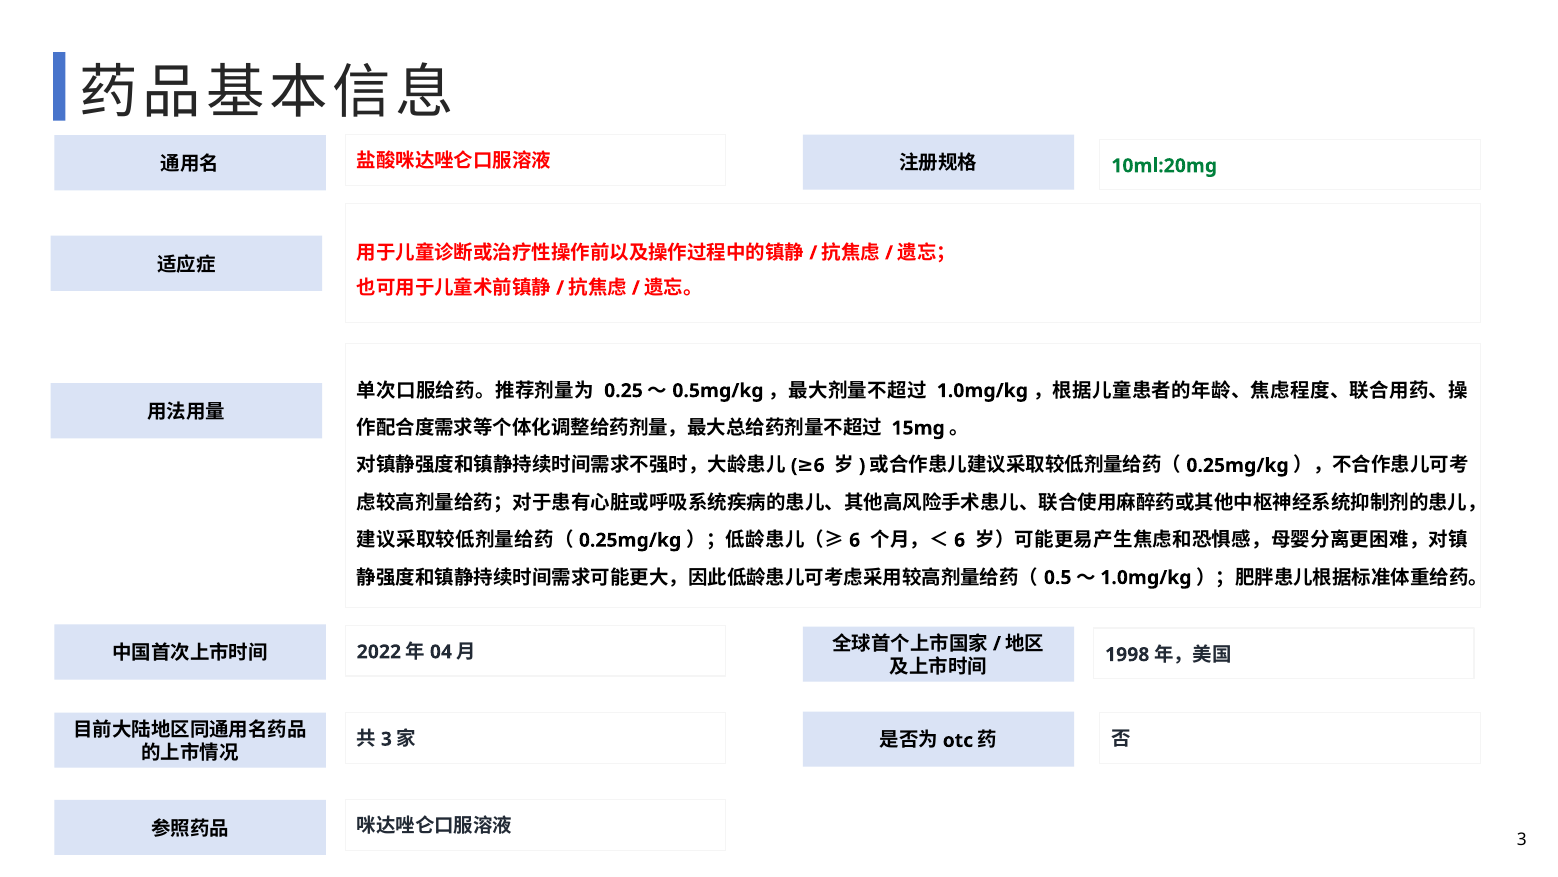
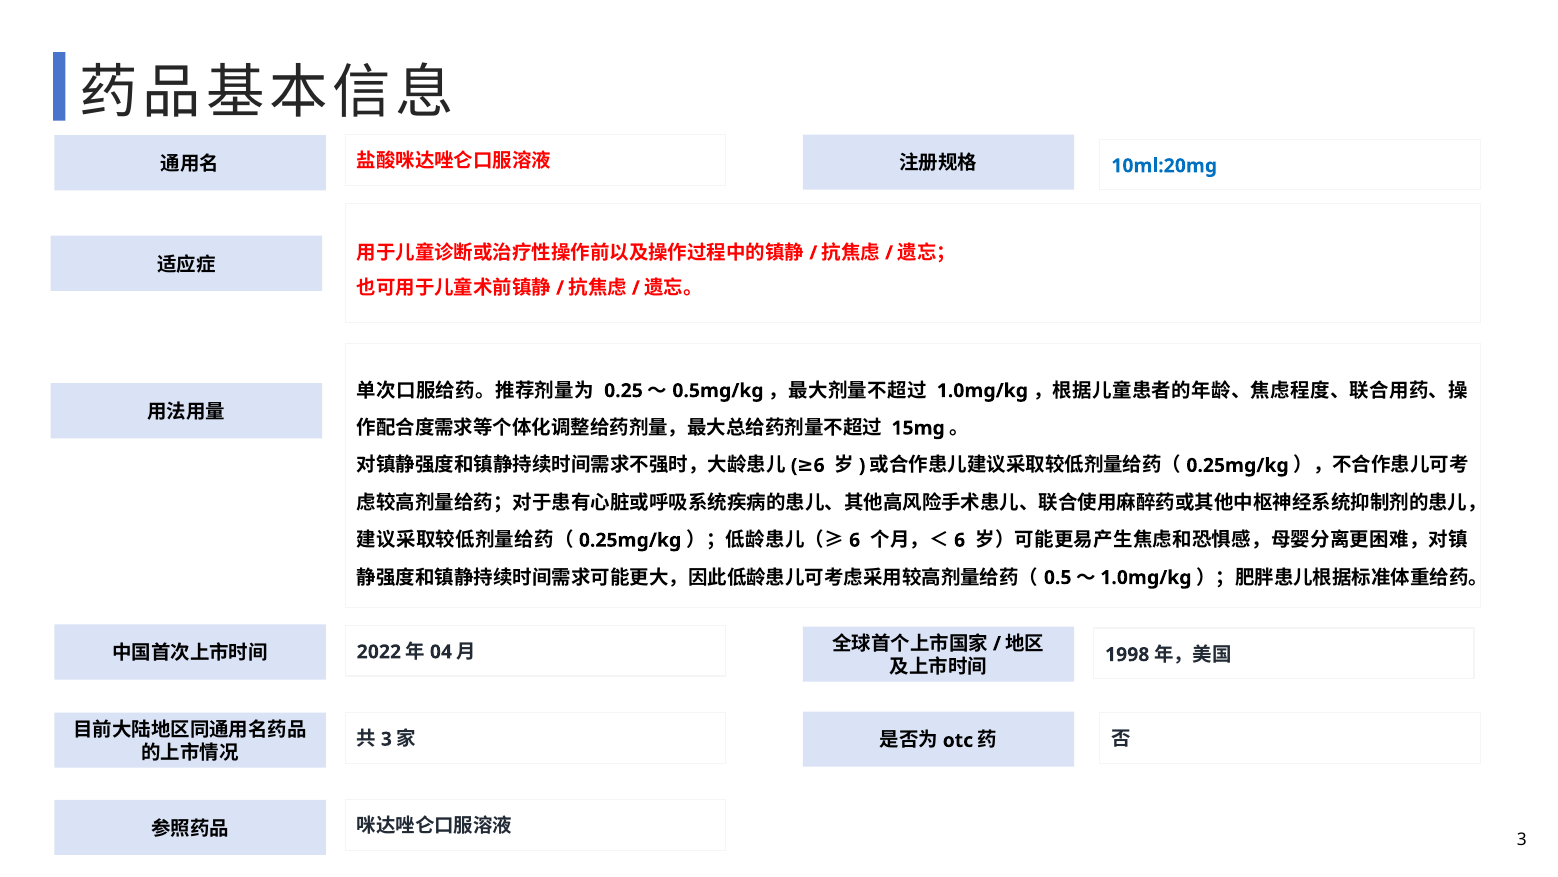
10ml:20mg colour: green -> blue
